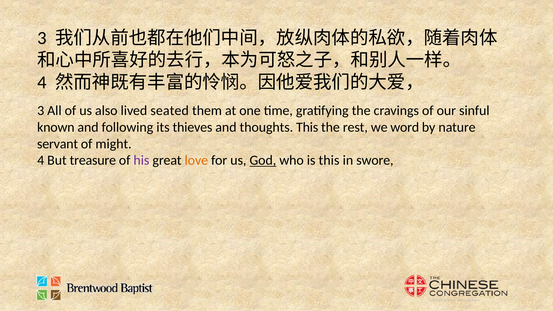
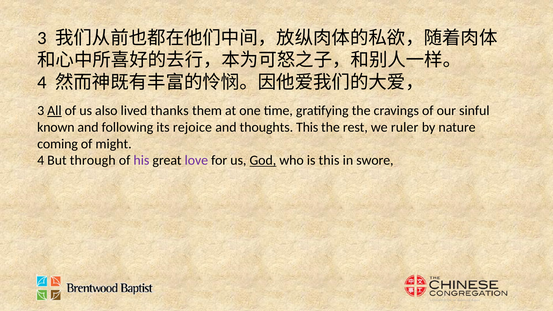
All underline: none -> present
seated: seated -> thanks
thieves: thieves -> rejoice
word: word -> ruler
servant: servant -> coming
treasure: treasure -> through
love colour: orange -> purple
